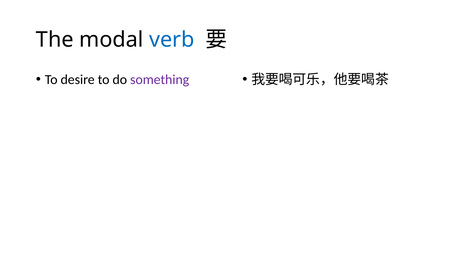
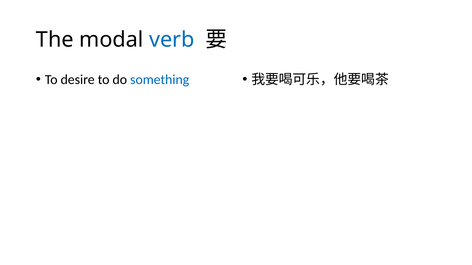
something colour: purple -> blue
